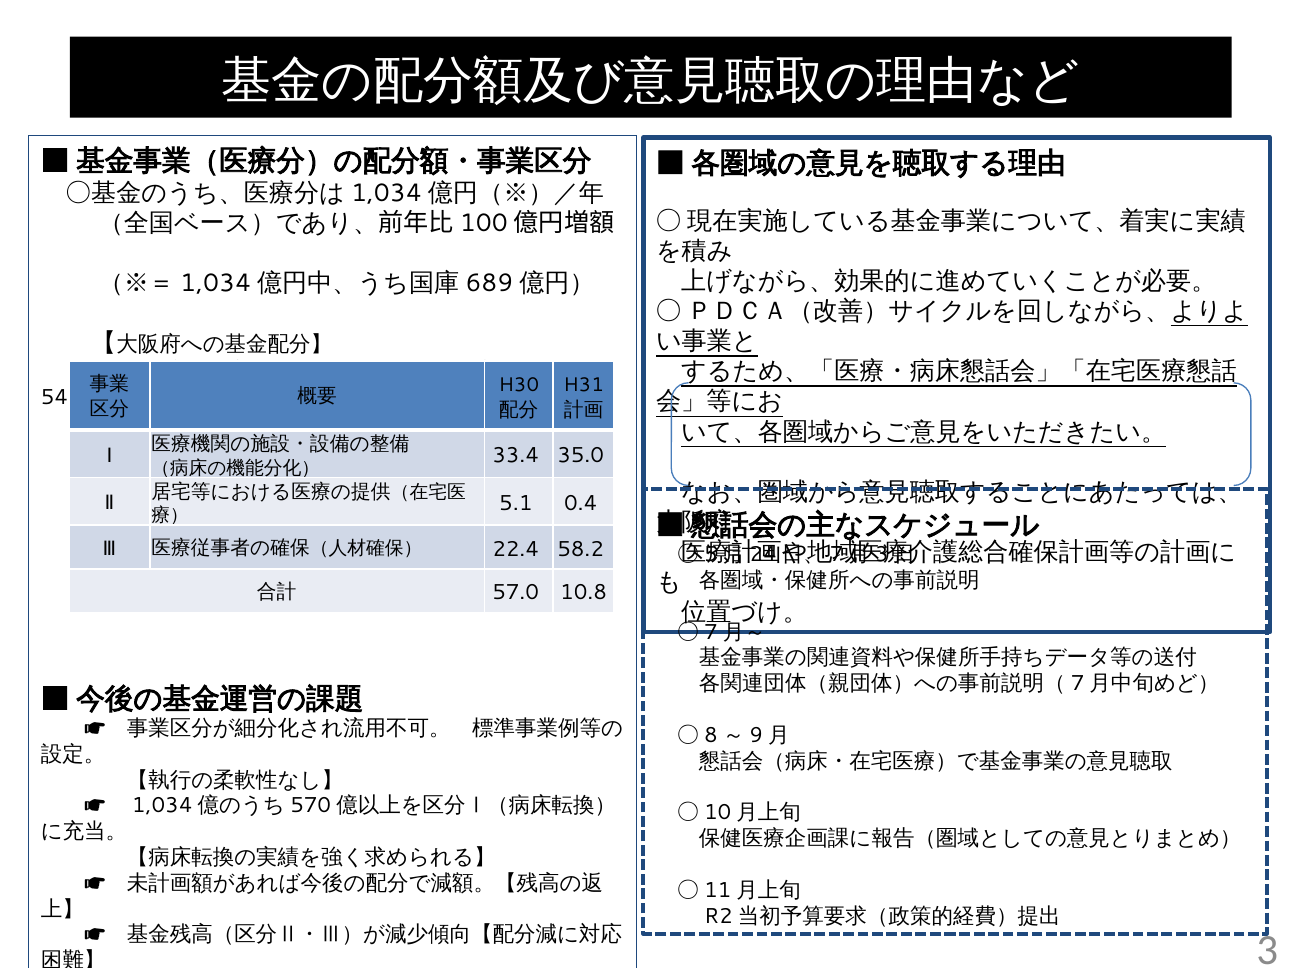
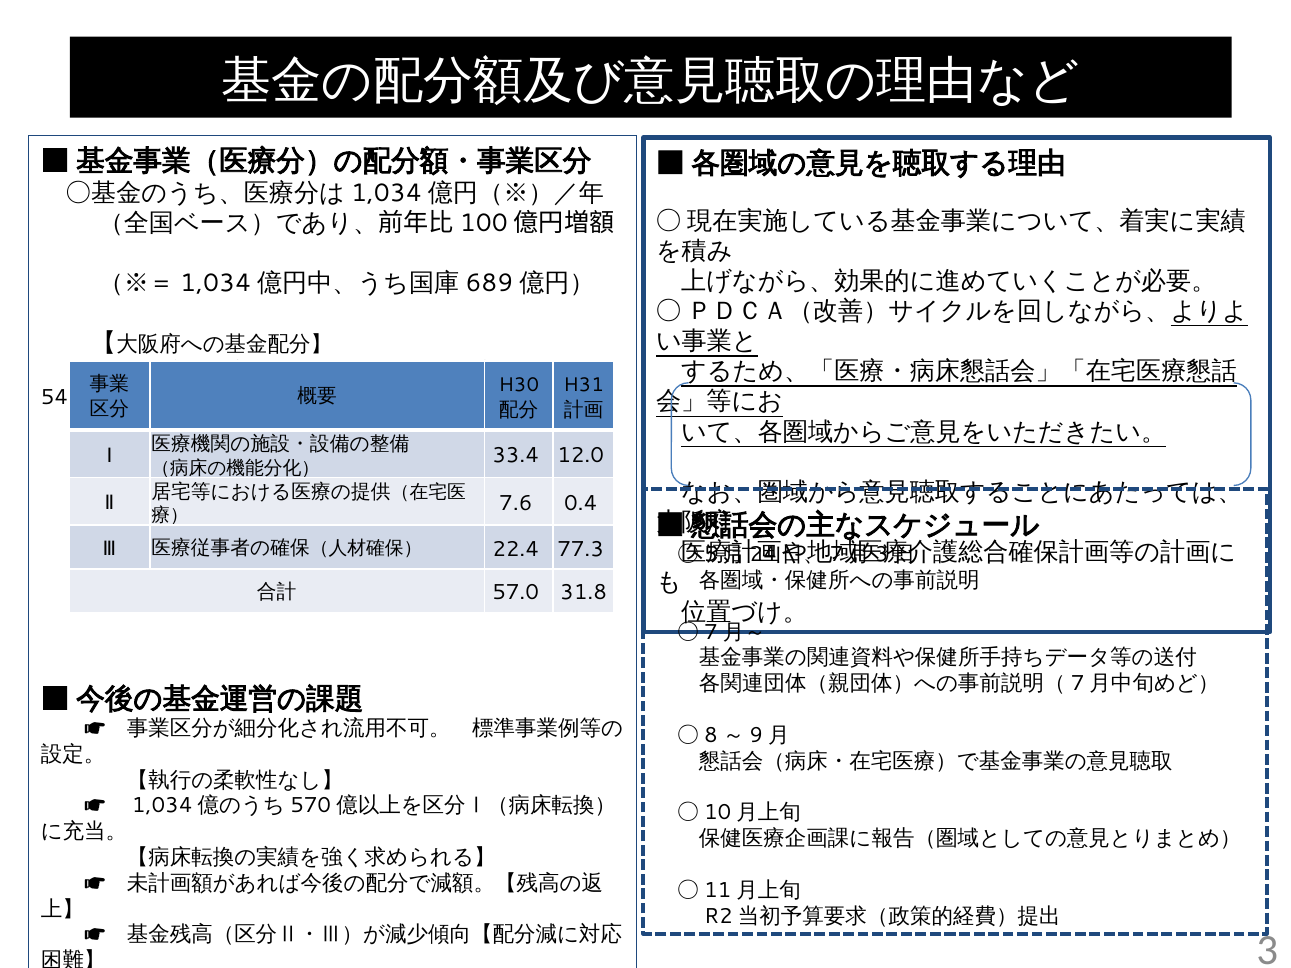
35.0: 35.0 -> 12.0
5.1: 5.1 -> 7.6
58.2: 58.2 -> 77.3
10.8: 10.8 -> 31.8
